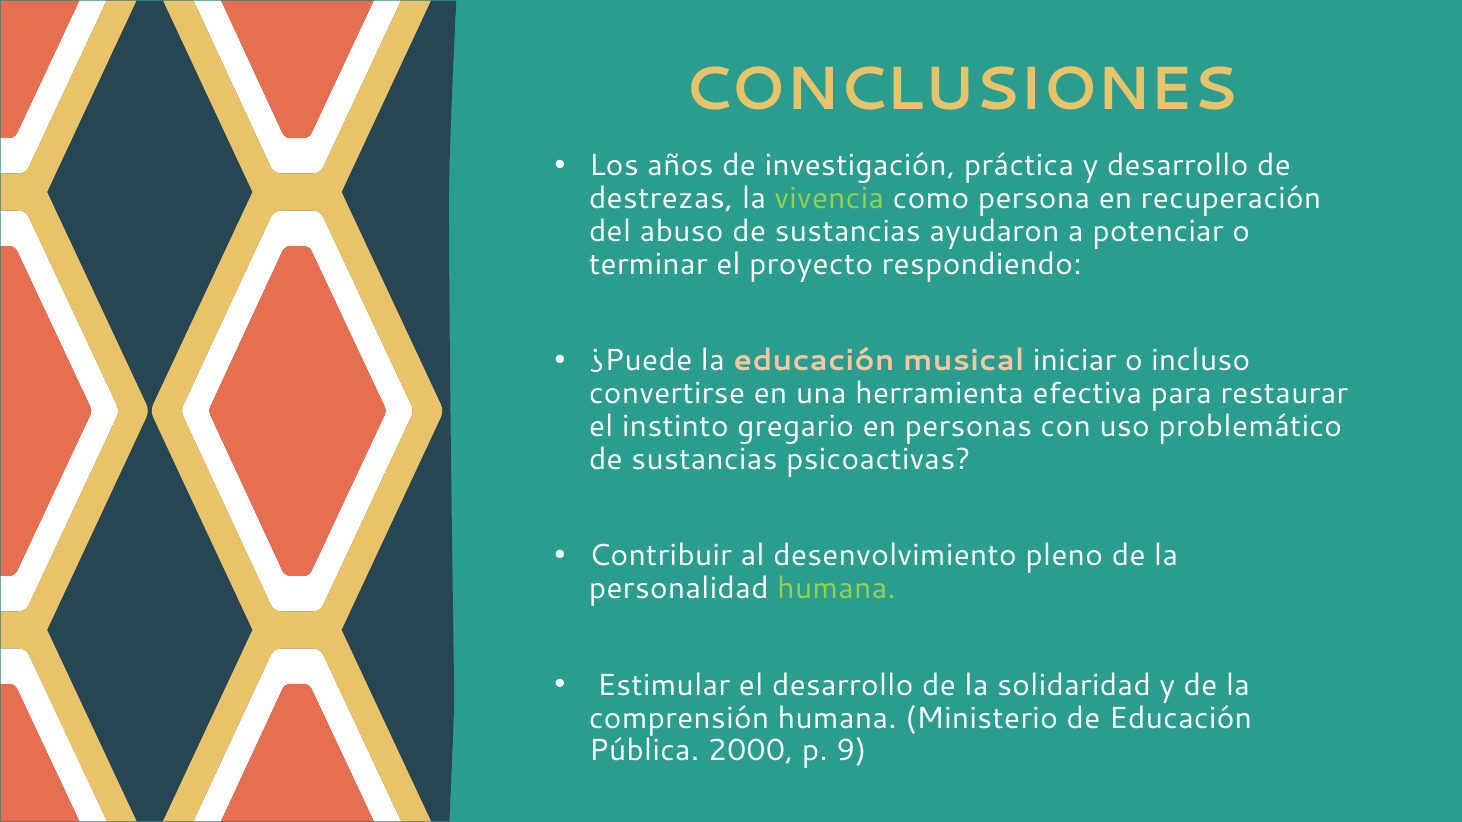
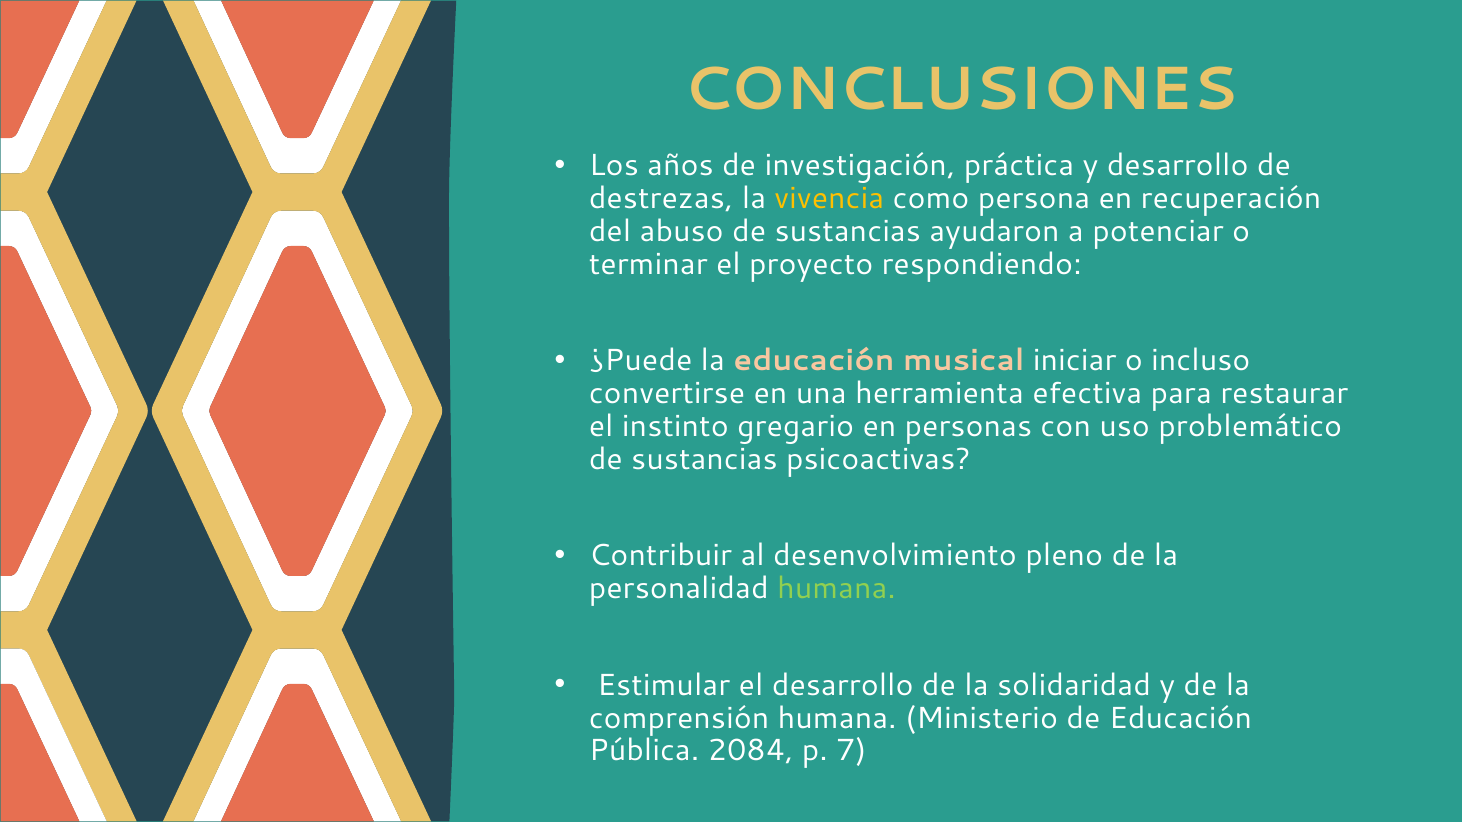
vivencia colour: light green -> yellow
2000: 2000 -> 2084
9: 9 -> 7
